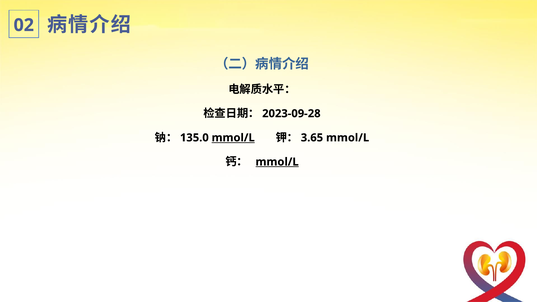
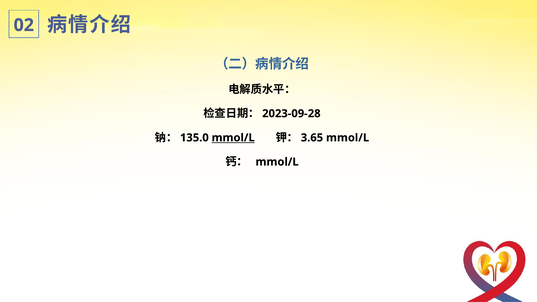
mmol/L at (277, 162) underline: present -> none
